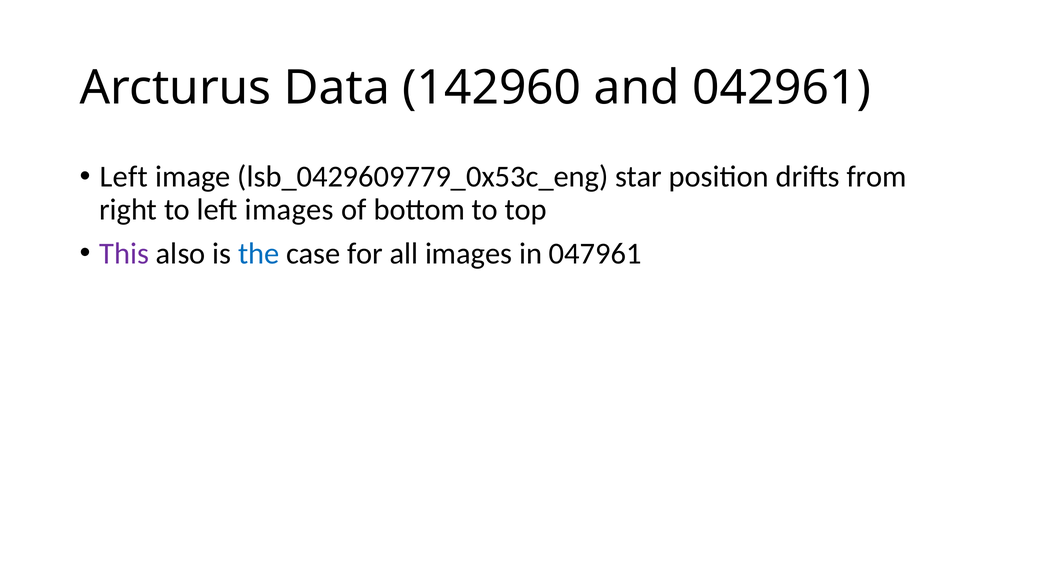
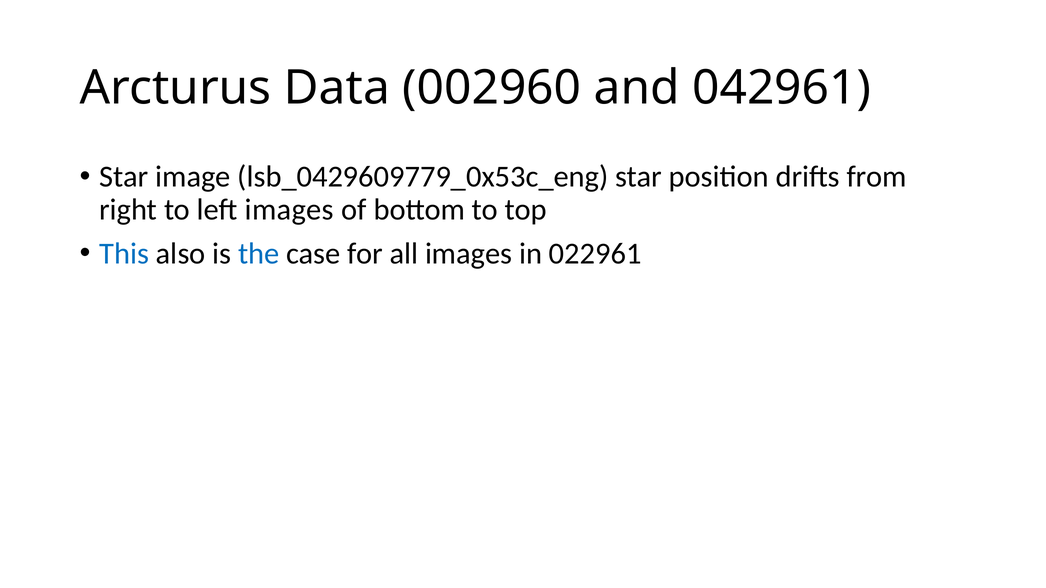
142960: 142960 -> 002960
Left at (124, 177): Left -> Star
This colour: purple -> blue
047961: 047961 -> 022961
